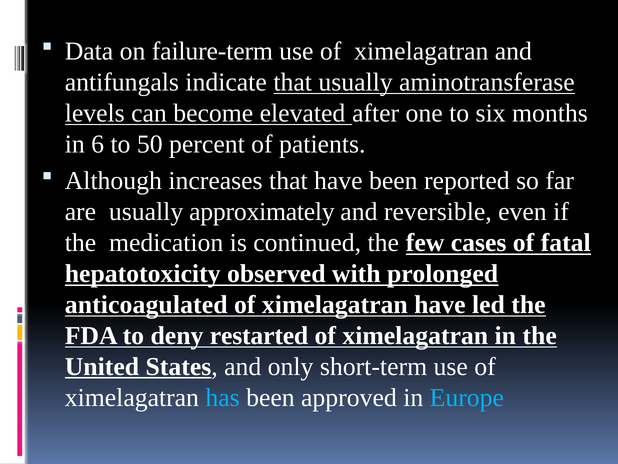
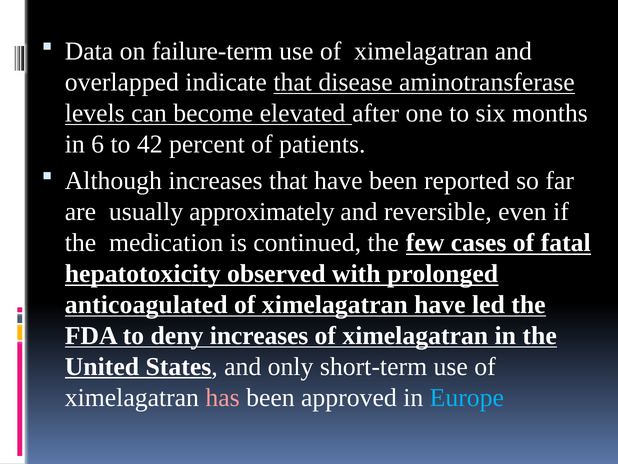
antifungals: antifungals -> overlapped
that usually: usually -> disease
50: 50 -> 42
deny restarted: restarted -> increases
has colour: light blue -> pink
